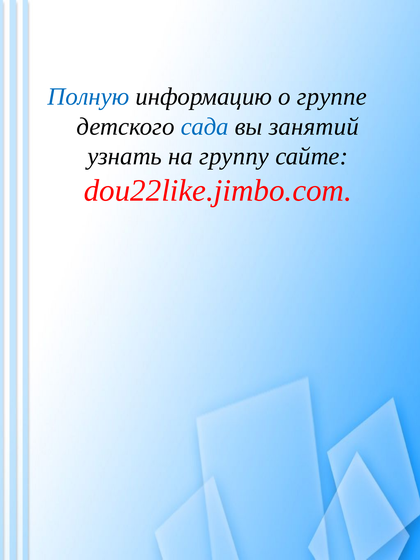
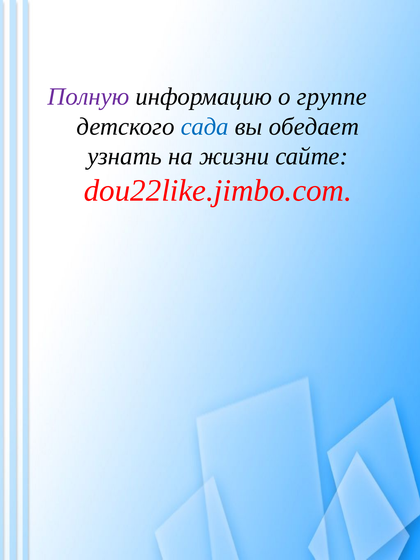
Полную colour: blue -> purple
занятий: занятий -> обедает
группу: группу -> жизни
